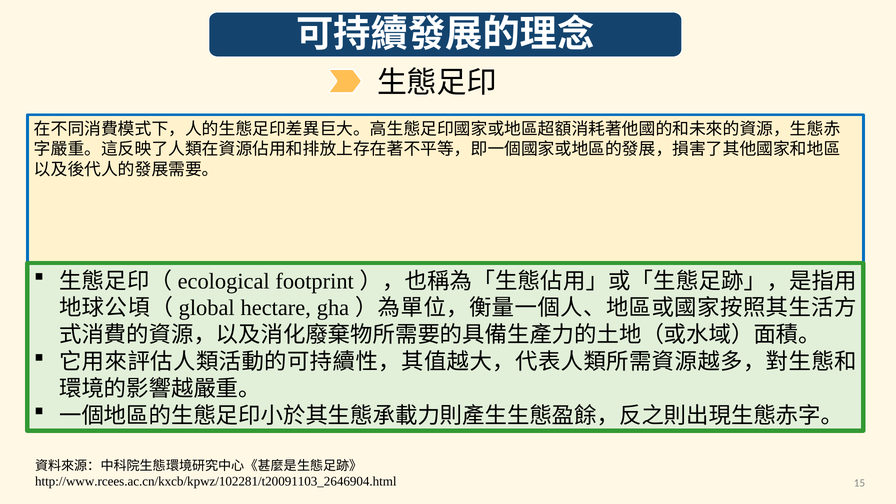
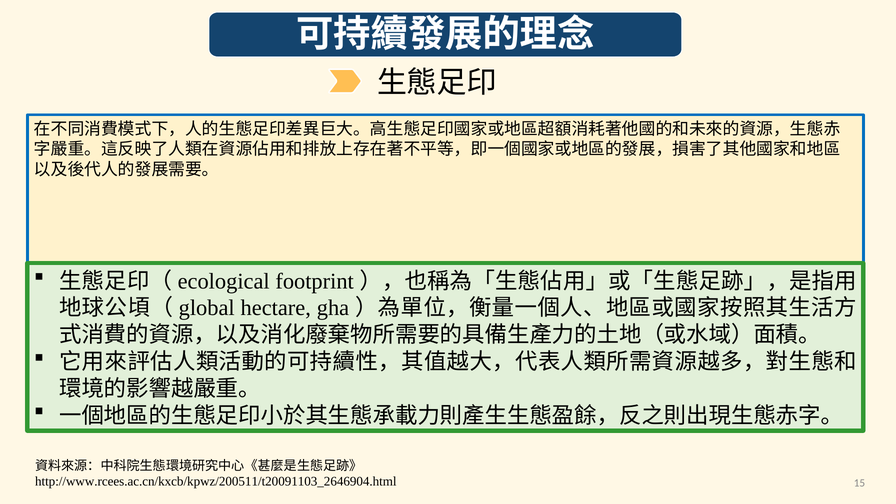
http://www.rcees.ac.cn/kxcb/kpwz/102281/t20091103_2646904.html: http://www.rcees.ac.cn/kxcb/kpwz/102281/t20091103_2646904.html -> http://www.rcees.ac.cn/kxcb/kpwz/200511/t20091103_2646904.html
